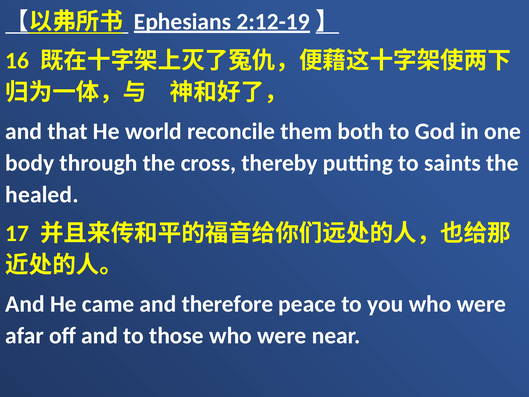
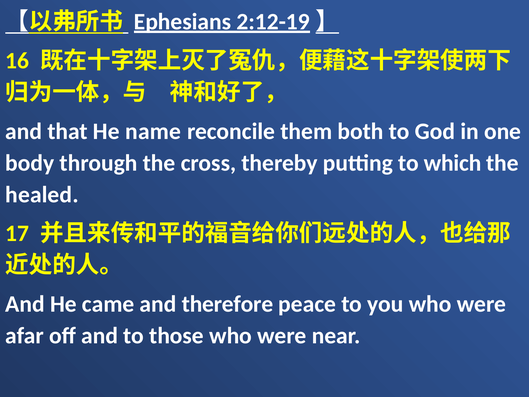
world: world -> name
saints: saints -> which
